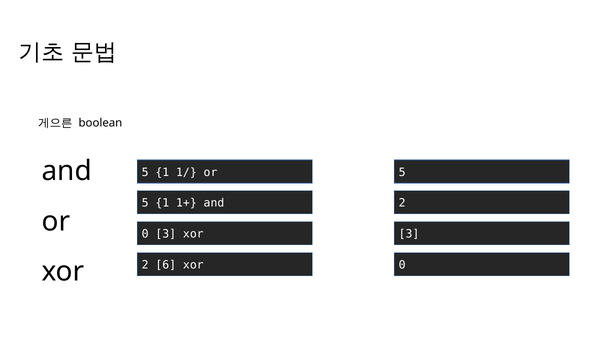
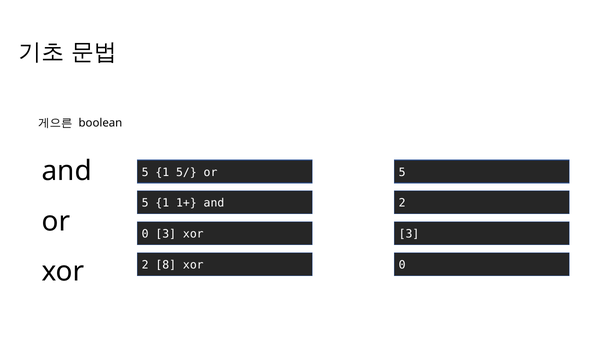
1/: 1/ -> 5/
6: 6 -> 8
